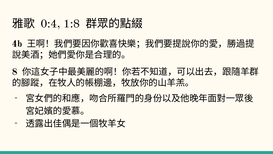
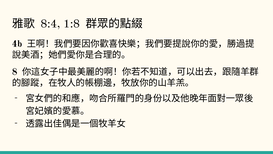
0:4: 0:4 -> 8:4
